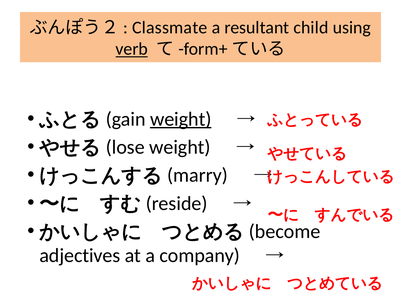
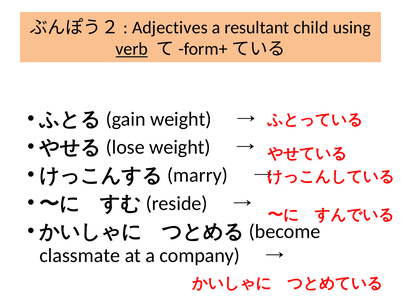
Classmate: Classmate -> Adjectives
weight at (181, 119) underline: present -> none
adjectives: adjectives -> classmate
